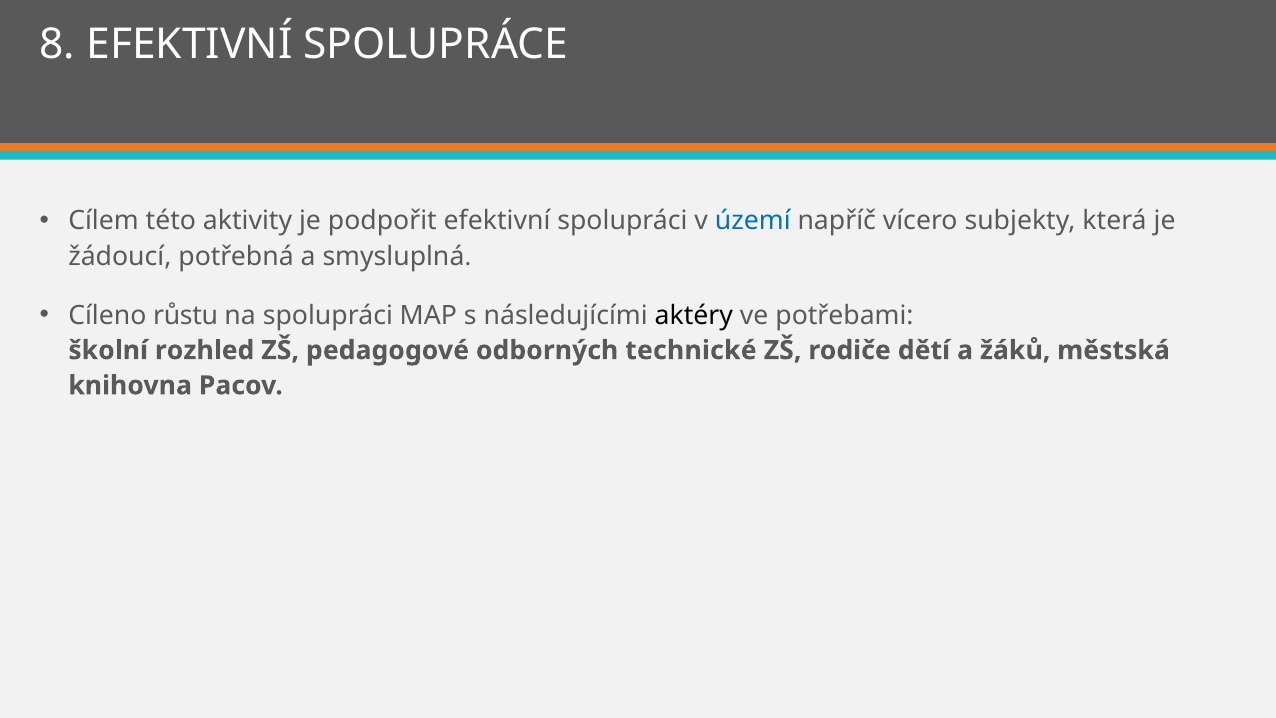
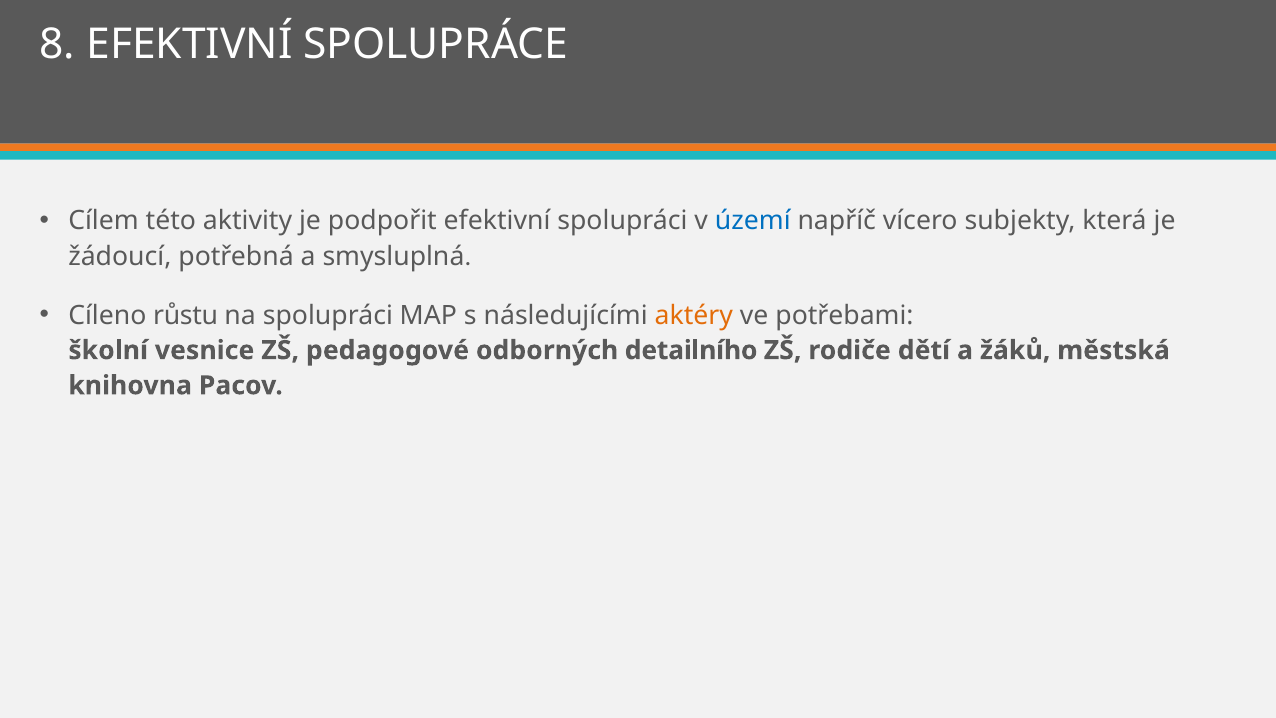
aktéry colour: black -> orange
rozhled: rozhled -> vesnice
technické: technické -> detailního
